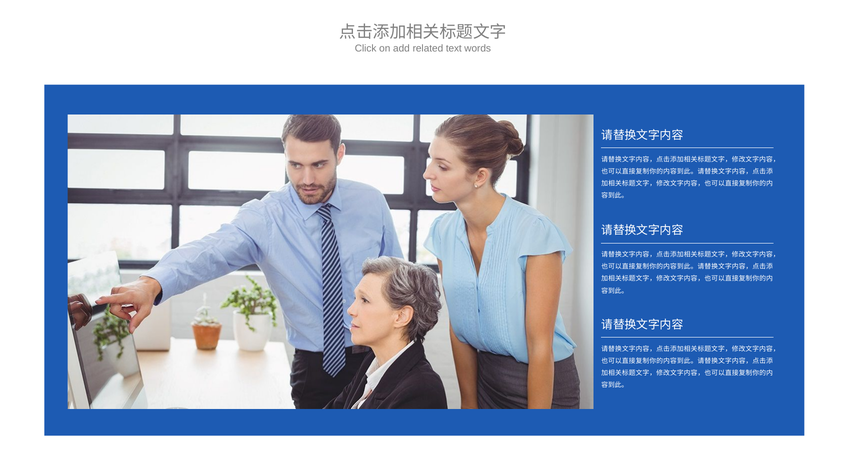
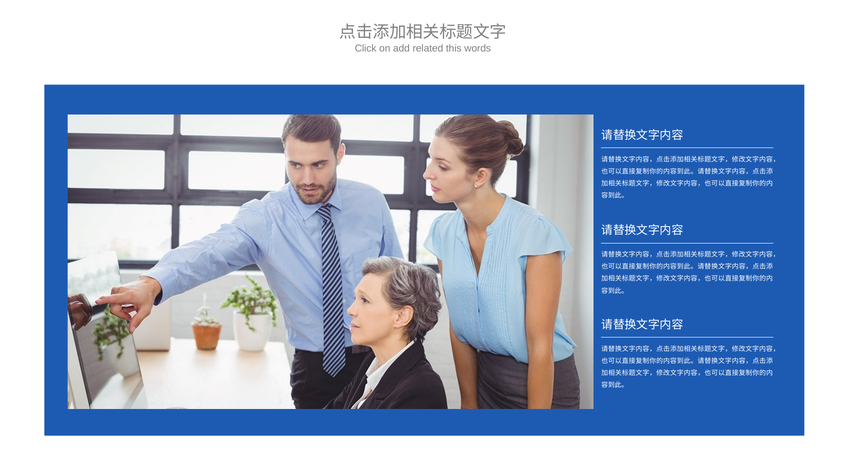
text: text -> this
